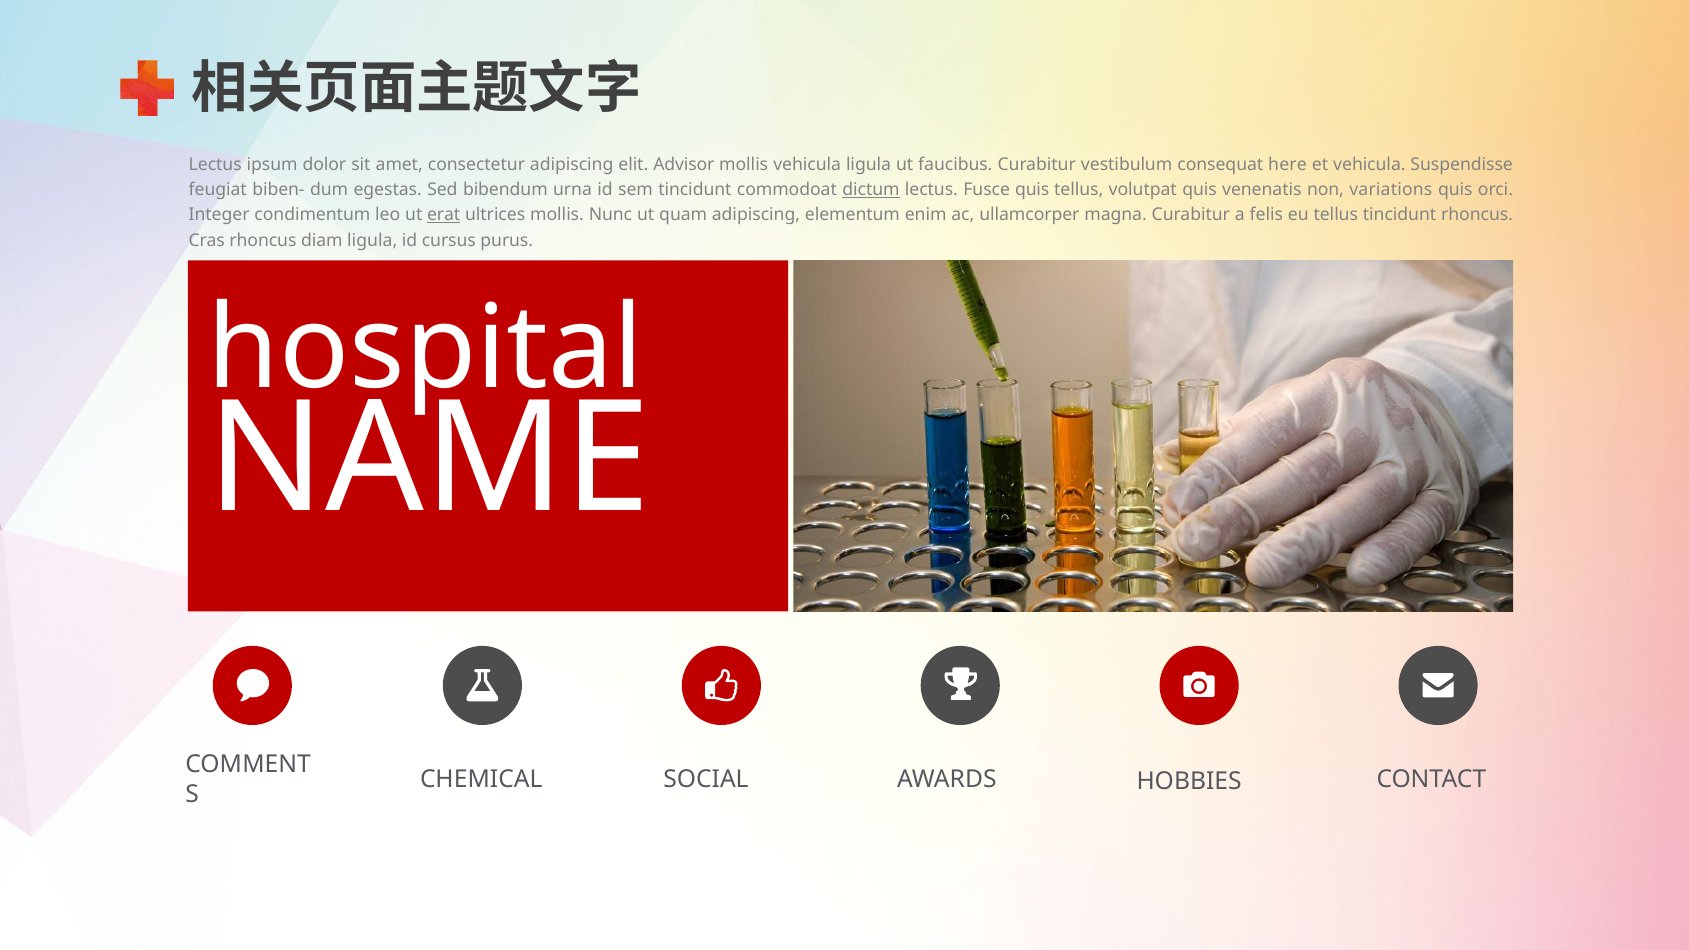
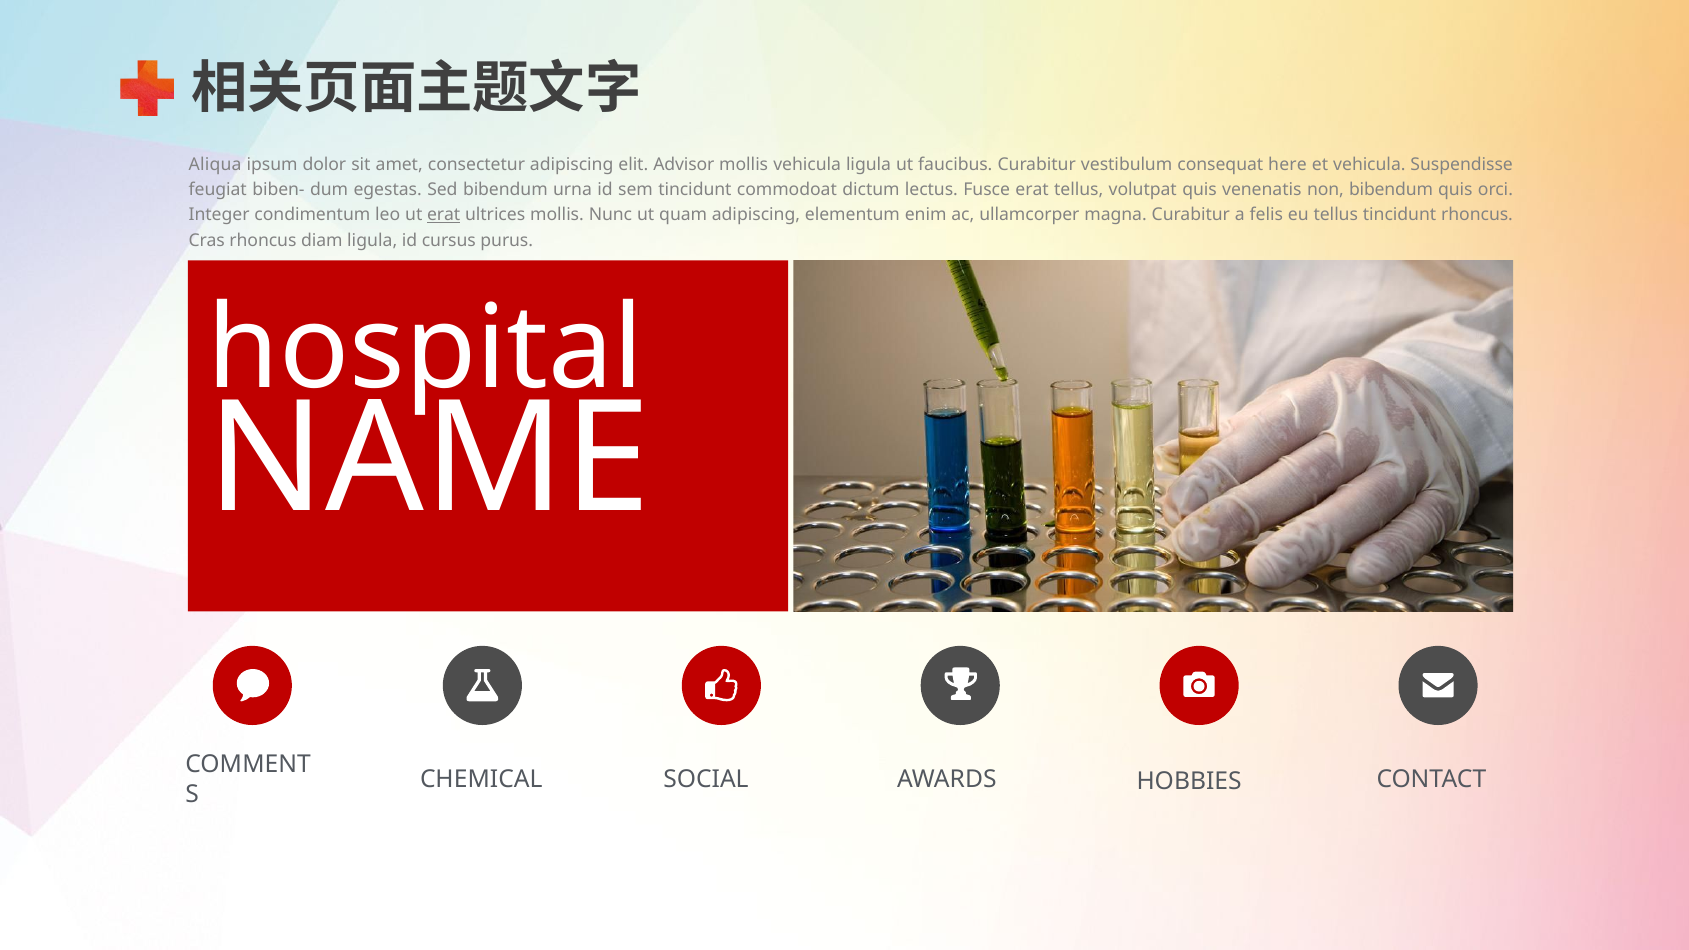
Lectus at (215, 164): Lectus -> Aliqua
dictum underline: present -> none
Fusce quis: quis -> erat
non variations: variations -> bibendum
